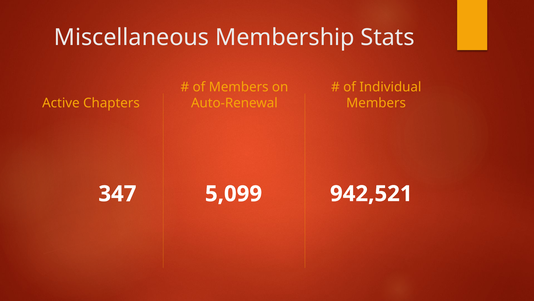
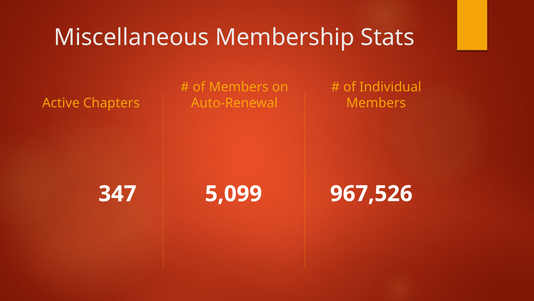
942,521: 942,521 -> 967,526
